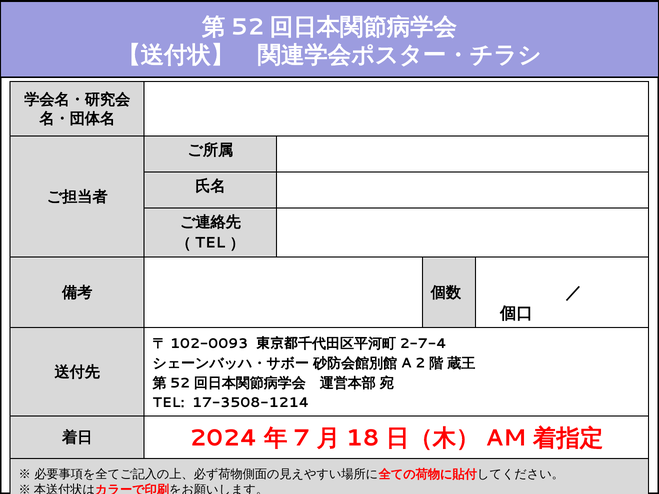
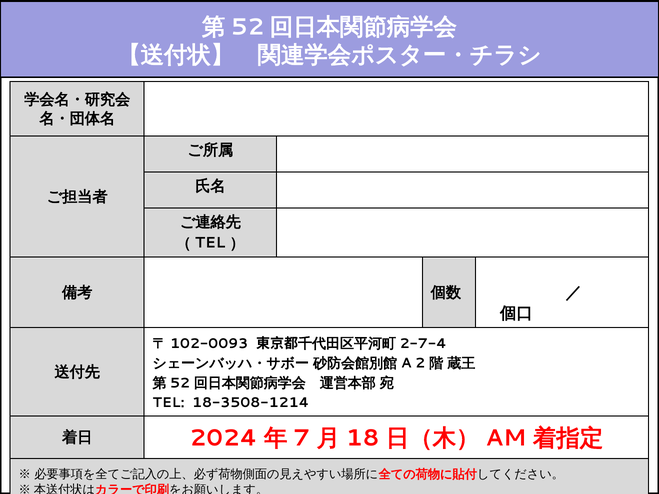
17-3508-1214: 17-3508-1214 -> 18-3508-1214
